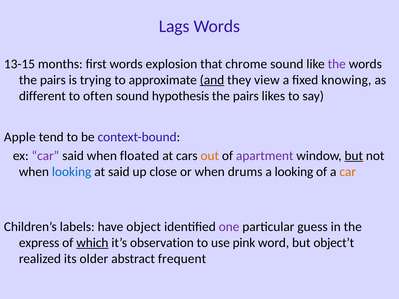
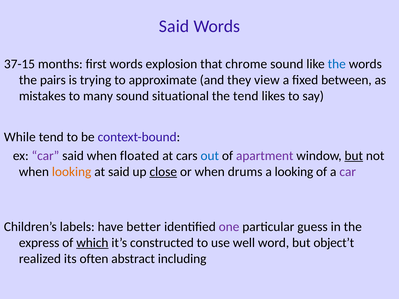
Lags at (174, 26): Lags -> Said
13-15: 13-15 -> 37-15
the at (337, 64) colour: purple -> blue
and underline: present -> none
knowing: knowing -> between
different: different -> mistakes
often: often -> many
hypothesis: hypothesis -> situational
pairs at (246, 96): pairs -> tend
Apple: Apple -> While
out colour: orange -> blue
looking at (72, 172) colour: blue -> orange
close underline: none -> present
car at (348, 172) colour: orange -> purple
object: object -> better
observation: observation -> constructed
pink: pink -> well
older: older -> often
frequent: frequent -> including
